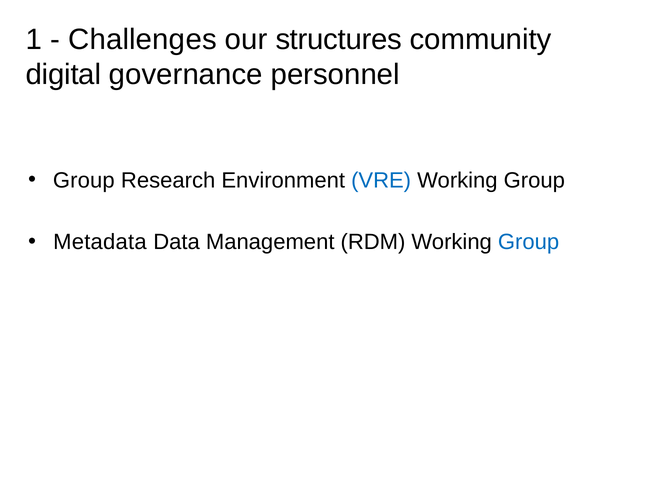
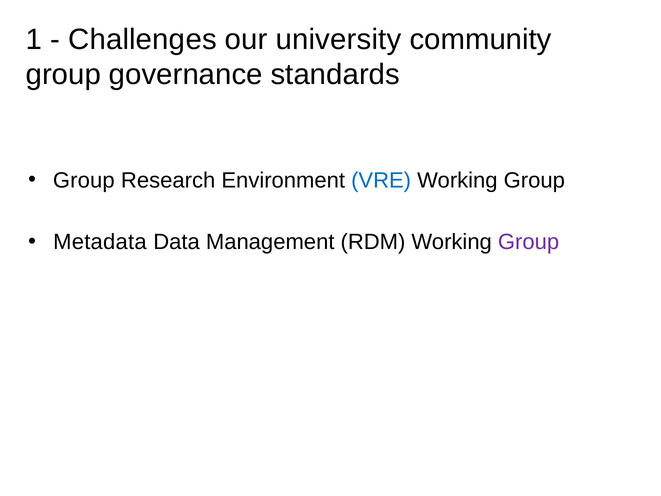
structures: structures -> university
digital at (63, 75): digital -> group
personnel: personnel -> standards
Group at (529, 242) colour: blue -> purple
